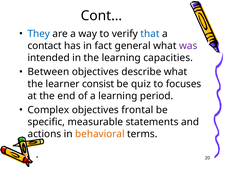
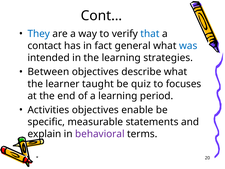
was colour: purple -> blue
capacities: capacities -> strategies
consist: consist -> taught
Complex: Complex -> Activities
frontal: frontal -> enable
actions: actions -> explain
behavioral colour: orange -> purple
